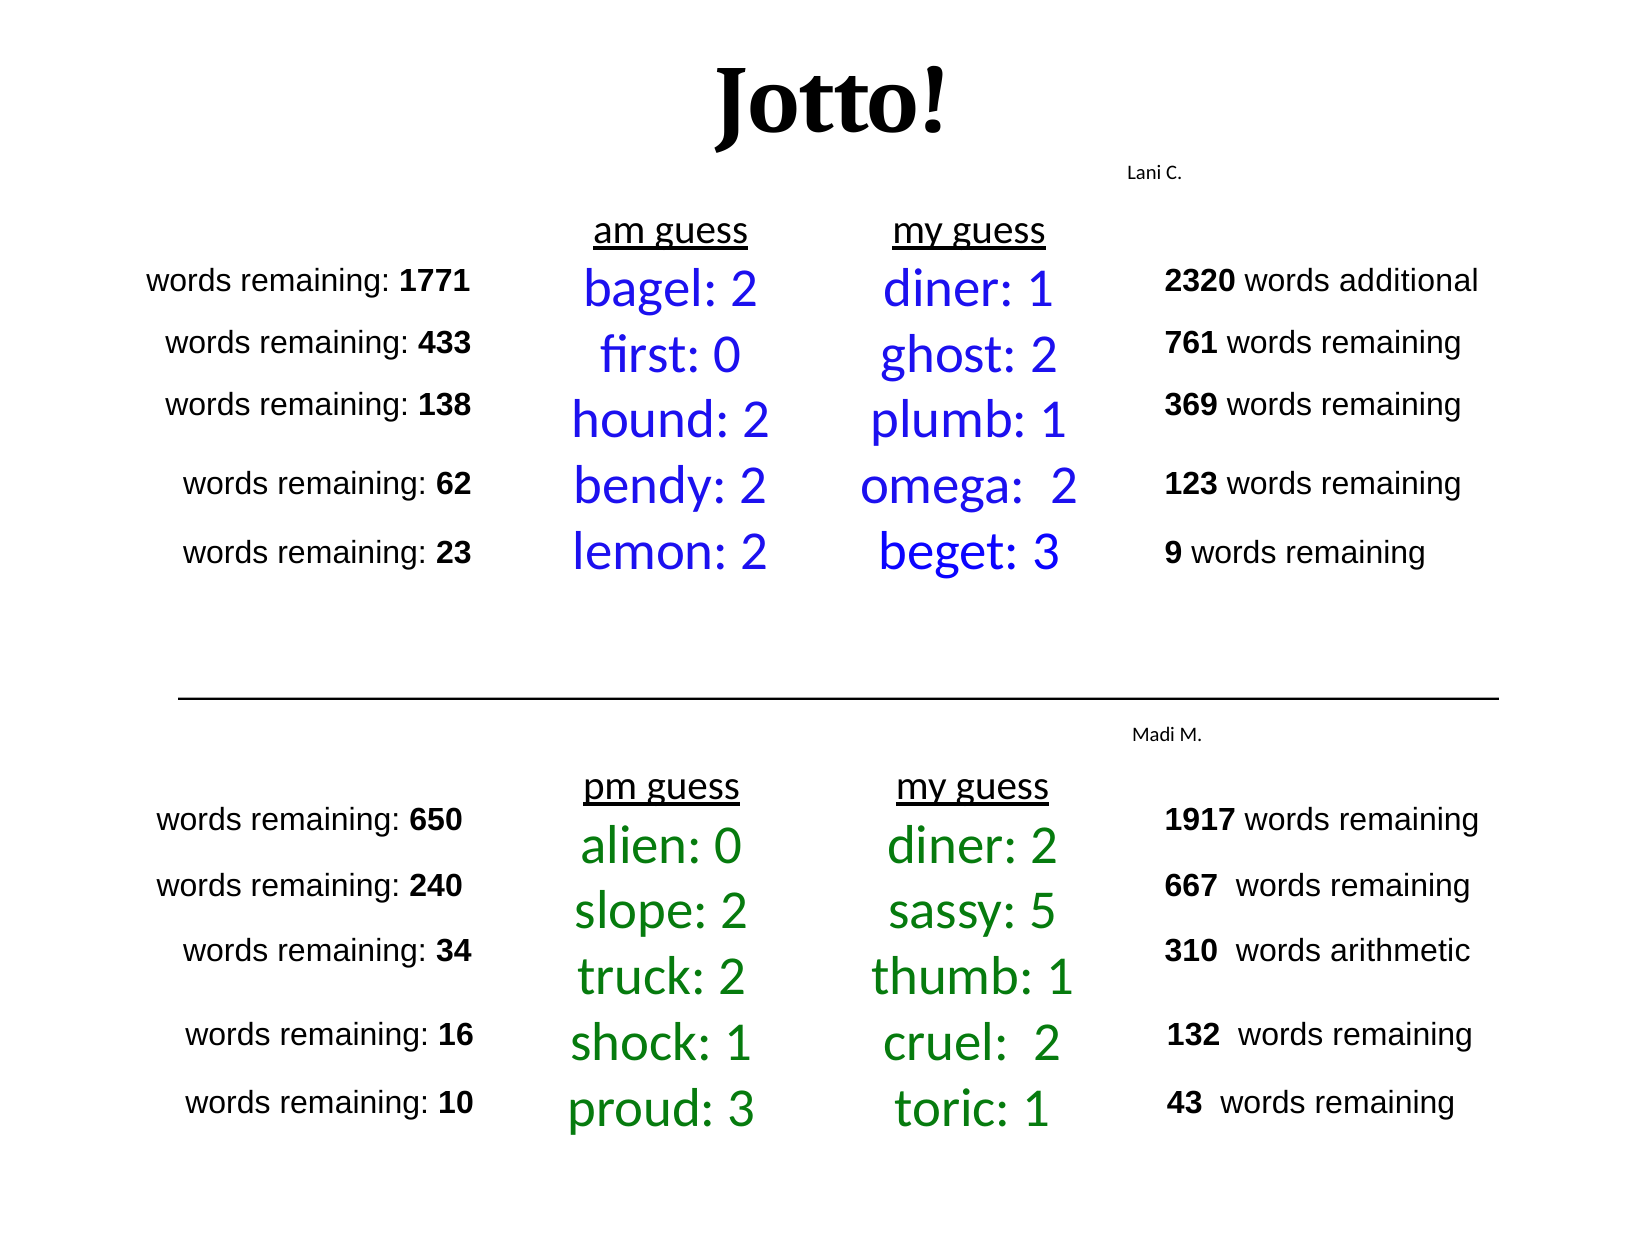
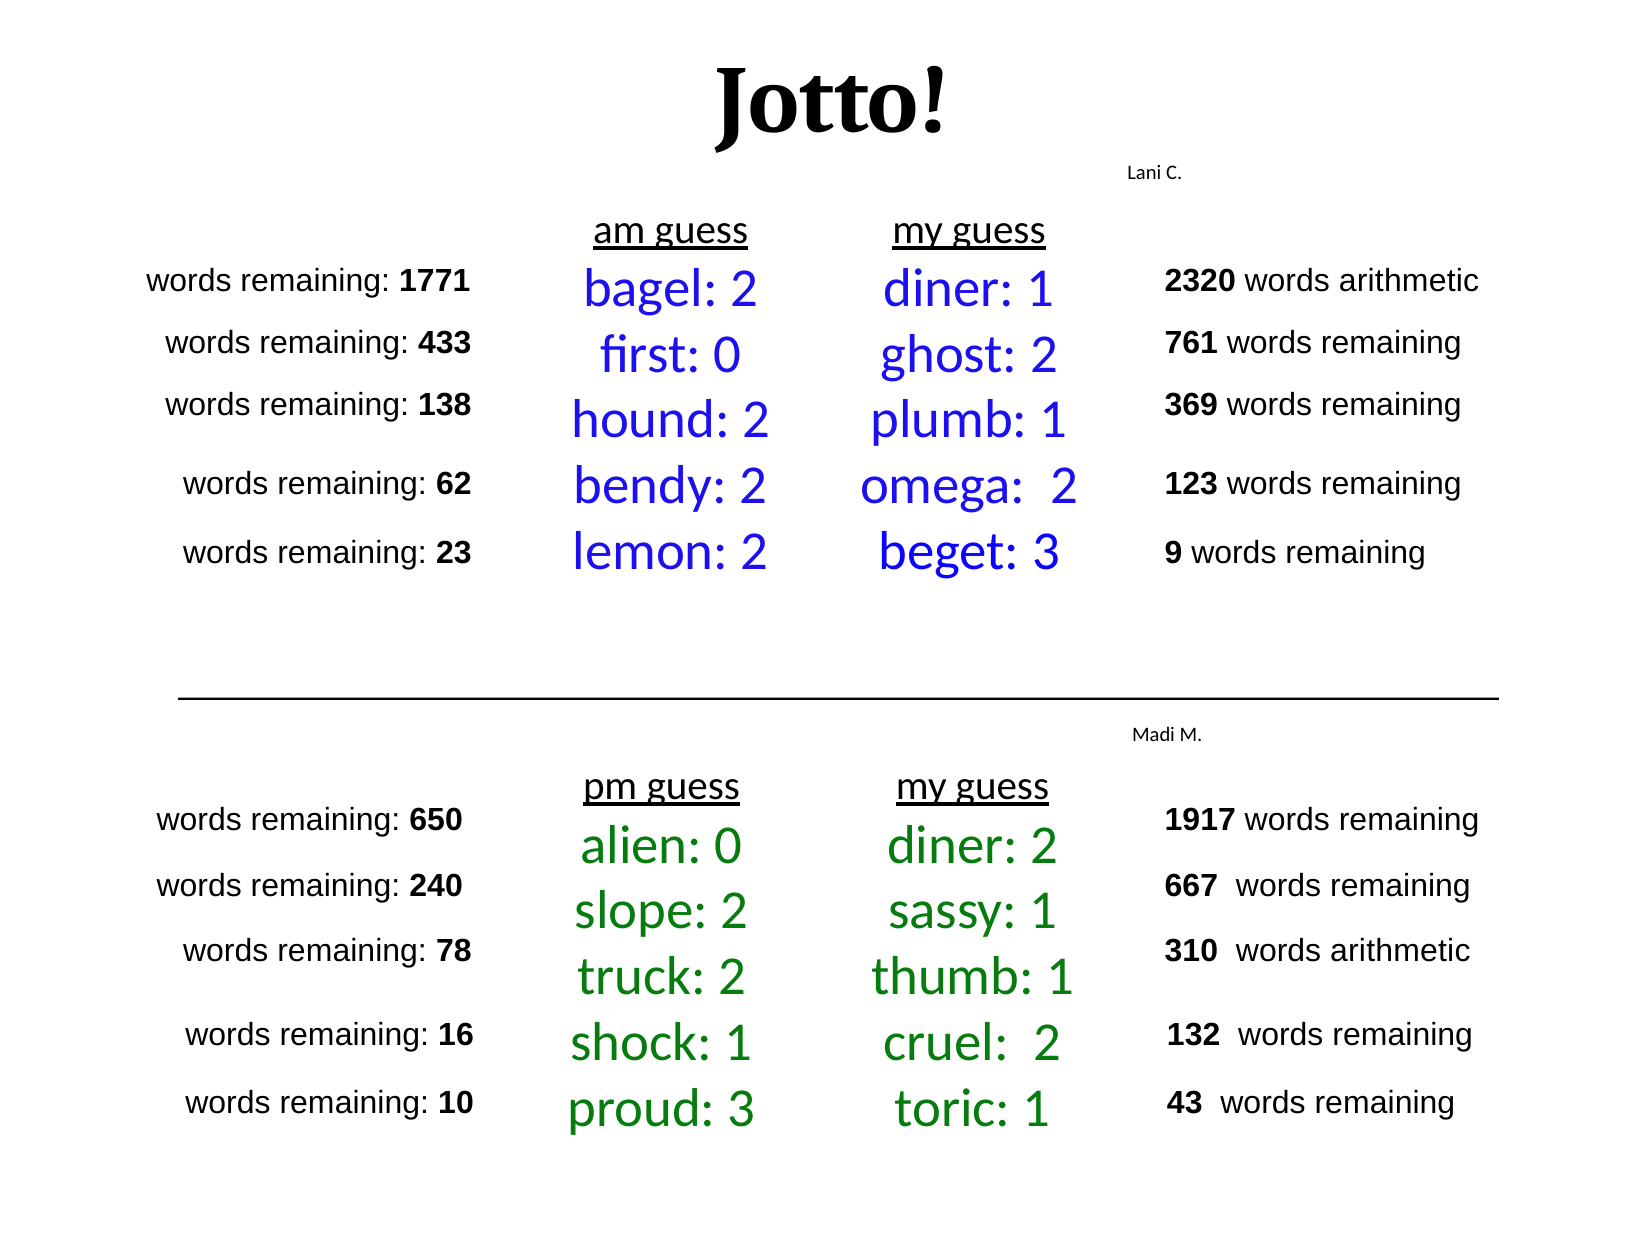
2320 words additional: additional -> arithmetic
sassy 5: 5 -> 1
34: 34 -> 78
